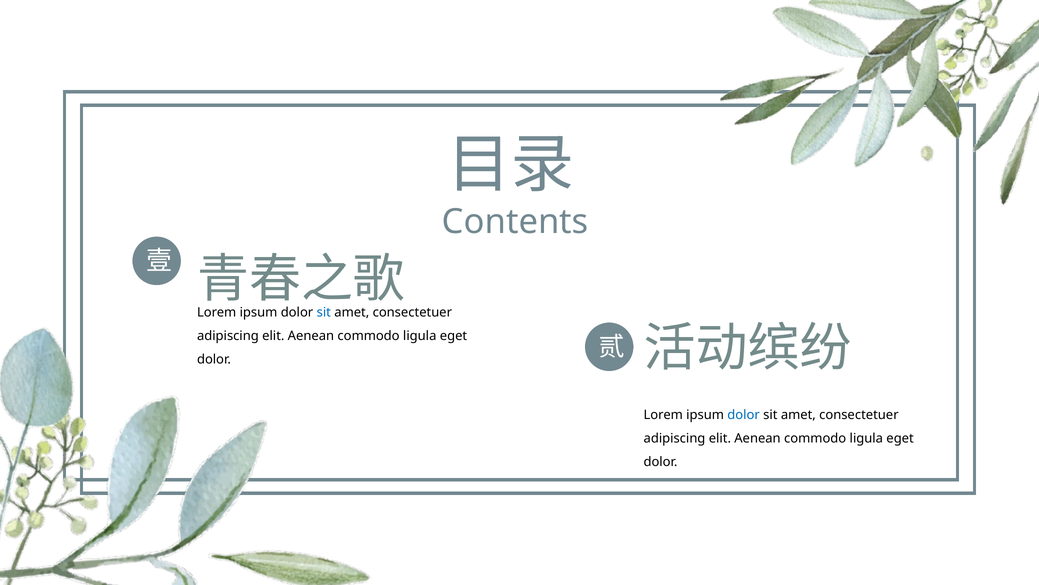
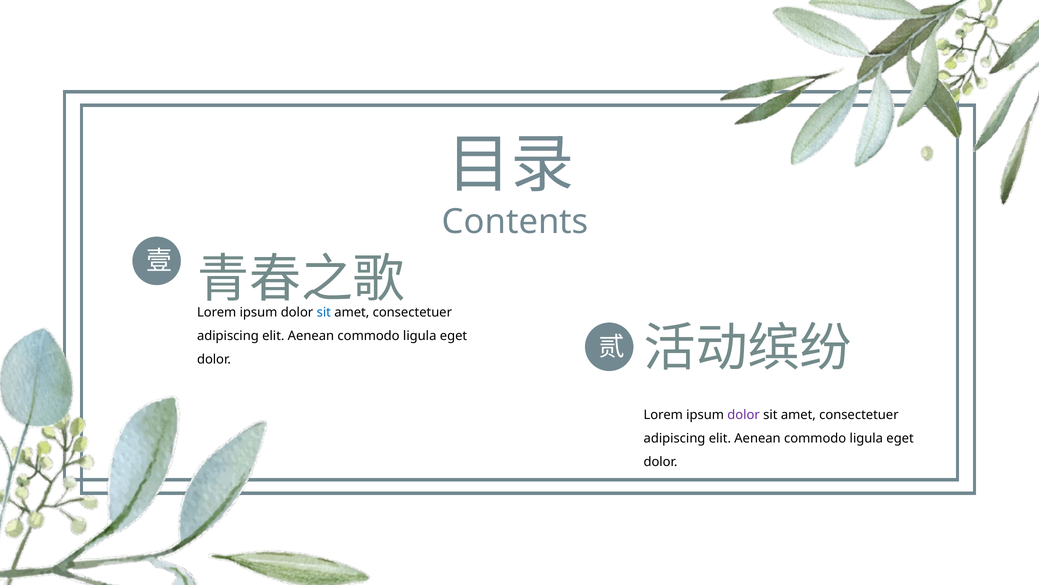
dolor at (744, 415) colour: blue -> purple
